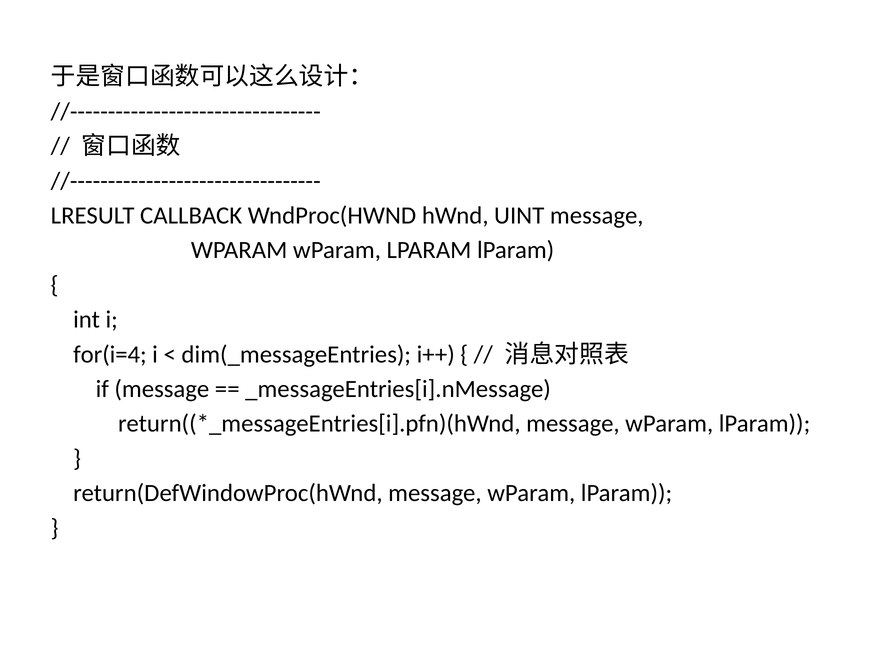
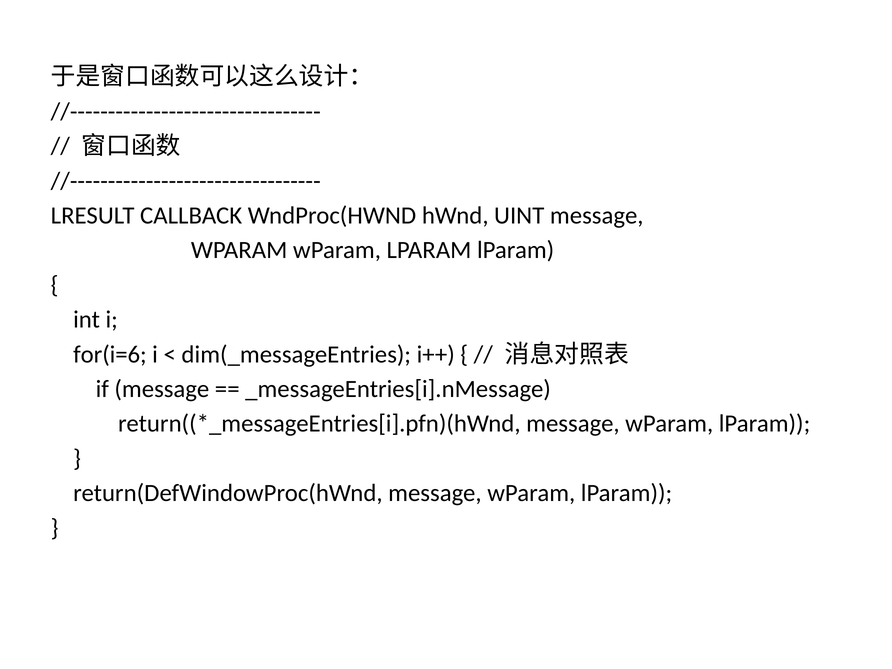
for(i=4: for(i=4 -> for(i=6
